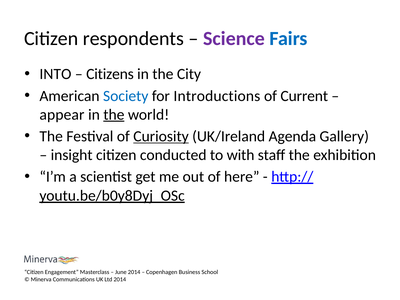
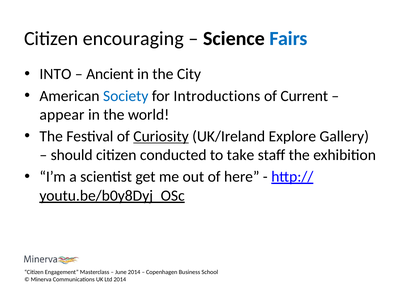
respondents: respondents -> encouraging
Science colour: purple -> black
Citizens: Citizens -> Ancient
the at (114, 115) underline: present -> none
Agenda: Agenda -> Explore
insight: insight -> should
with: with -> take
